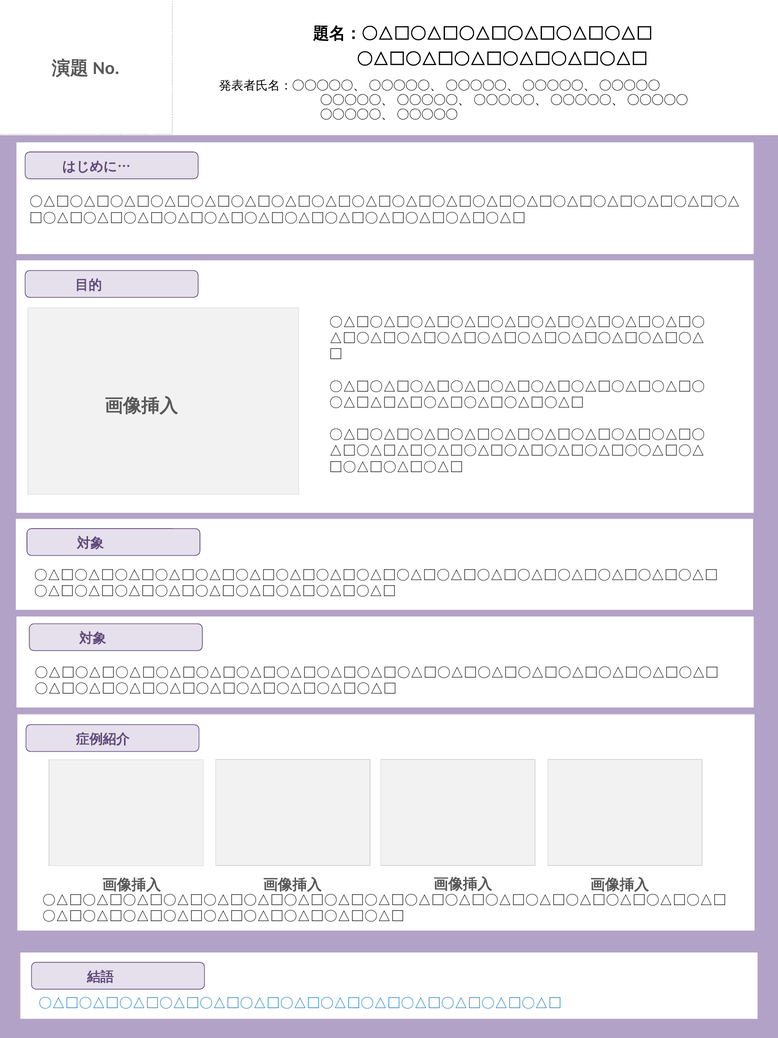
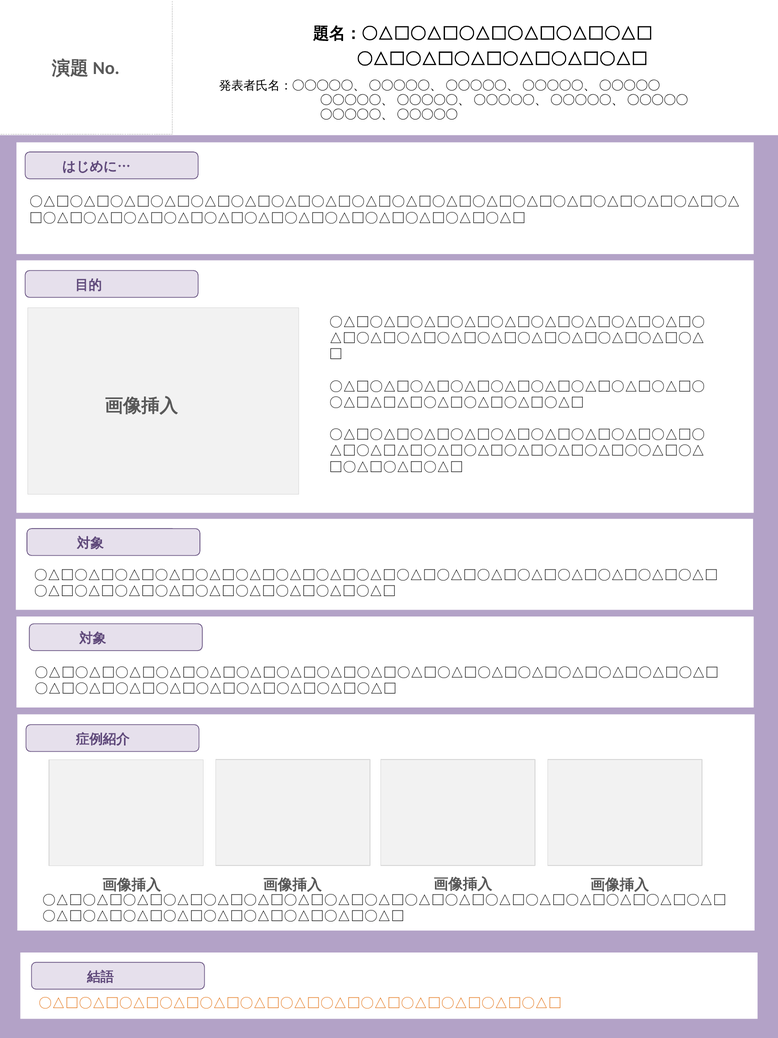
〇△□〇△□〇△□〇△□〇△□〇△□〇△□〇△□〇△□〇△□〇△□〇△□〇△□ colour: blue -> orange
